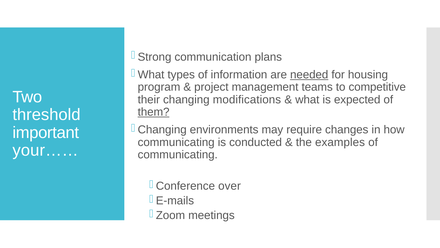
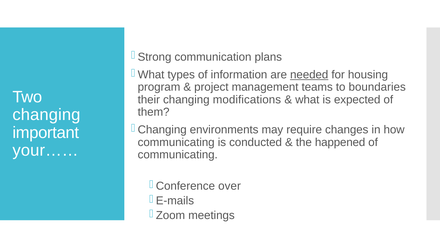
competitive: competitive -> boundaries
them underline: present -> none
threshold at (46, 115): threshold -> changing
examples: examples -> happened
